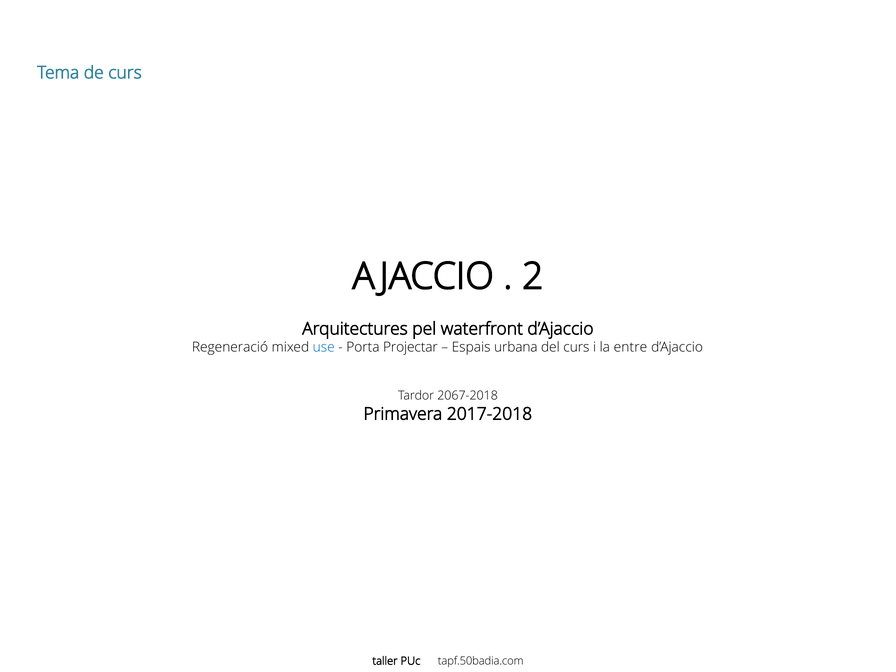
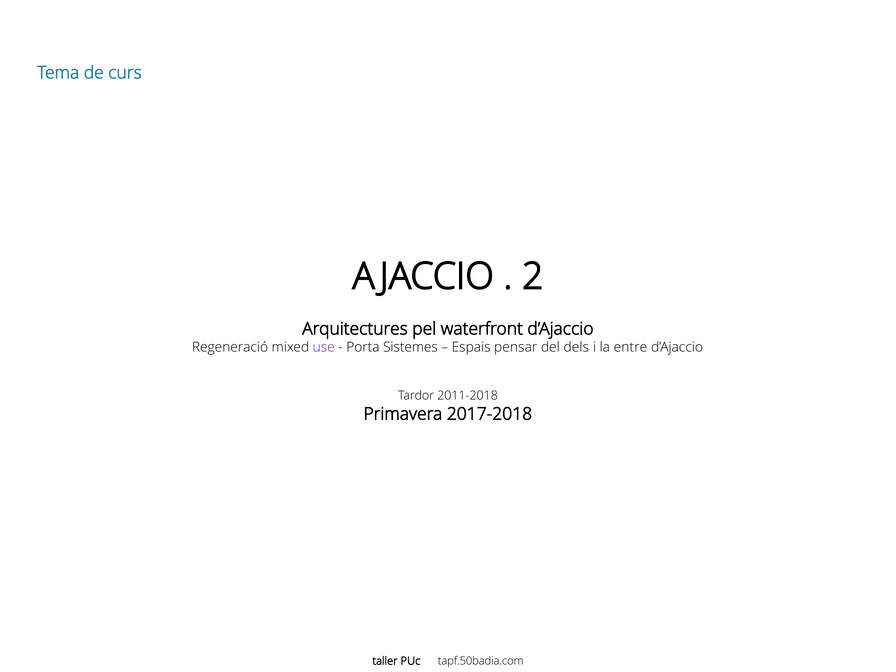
use colour: blue -> purple
Projectar: Projectar -> Sistemes
urbana: urbana -> pensar
del curs: curs -> dels
2067-2018: 2067-2018 -> 2011-2018
